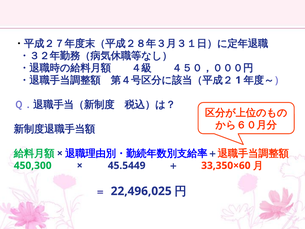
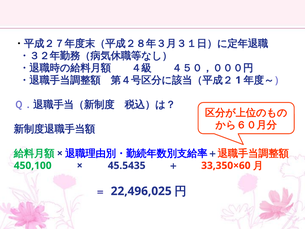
450,300: 450,300 -> 450,100
45.5449: 45.5449 -> 45.5435
